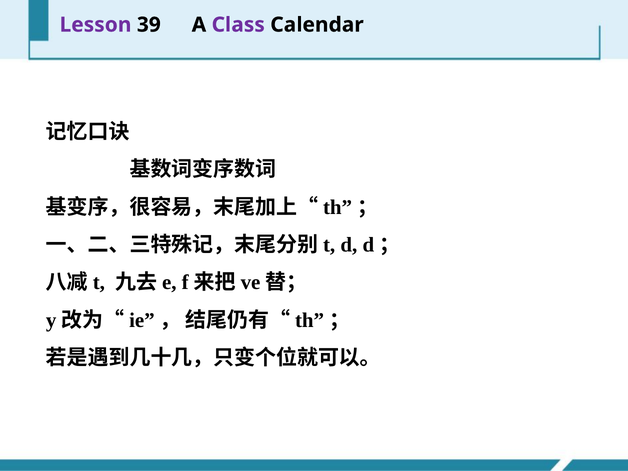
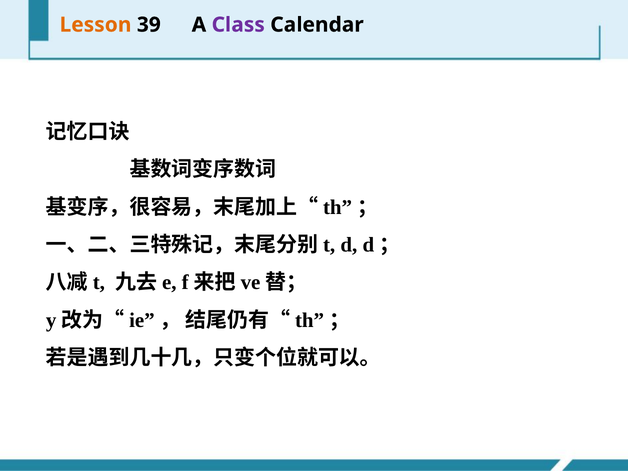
Lesson colour: purple -> orange
